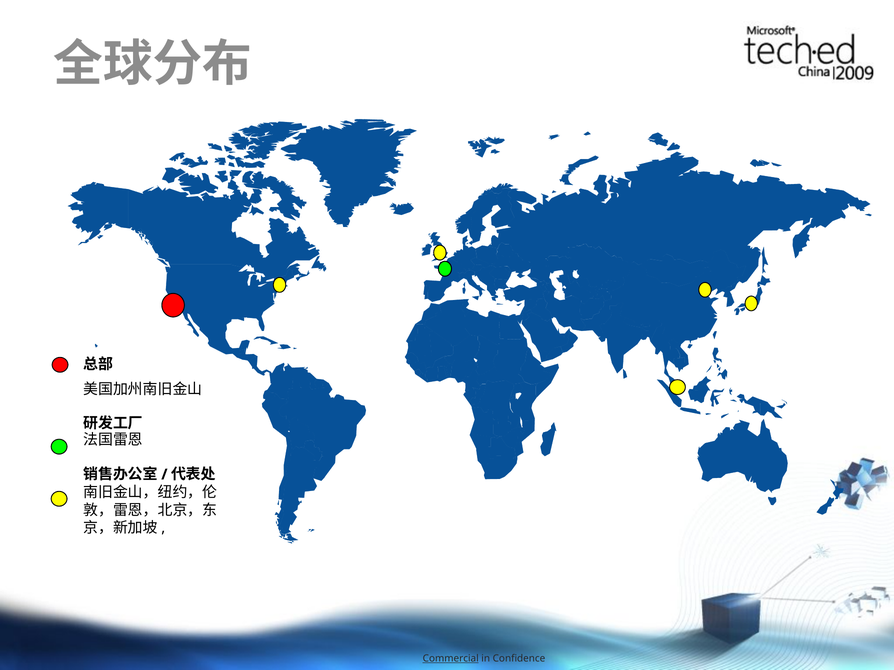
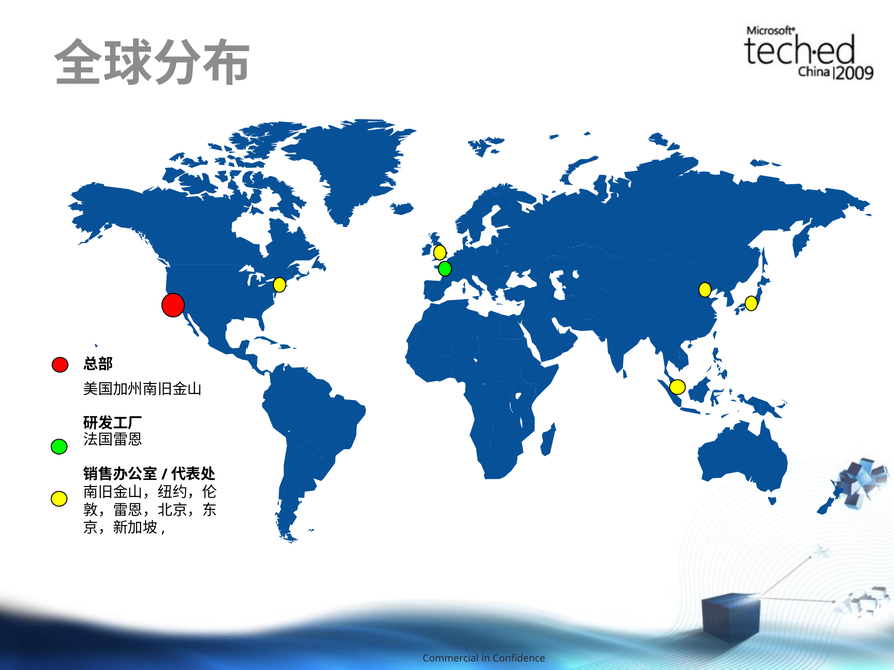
Commercial underline: present -> none
